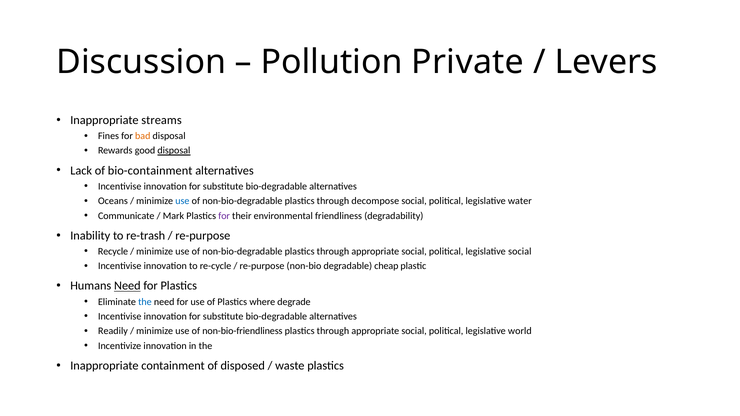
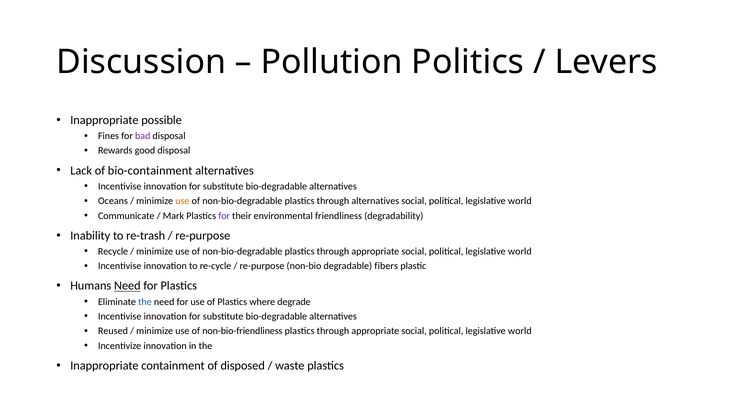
Private: Private -> Politics
streams: streams -> possible
bad colour: orange -> purple
disposal at (174, 151) underline: present -> none
use at (182, 201) colour: blue -> orange
through decompose: decompose -> alternatives
water at (520, 201): water -> world
social at (520, 252): social -> world
cheap: cheap -> fibers
Readily: Readily -> Reused
